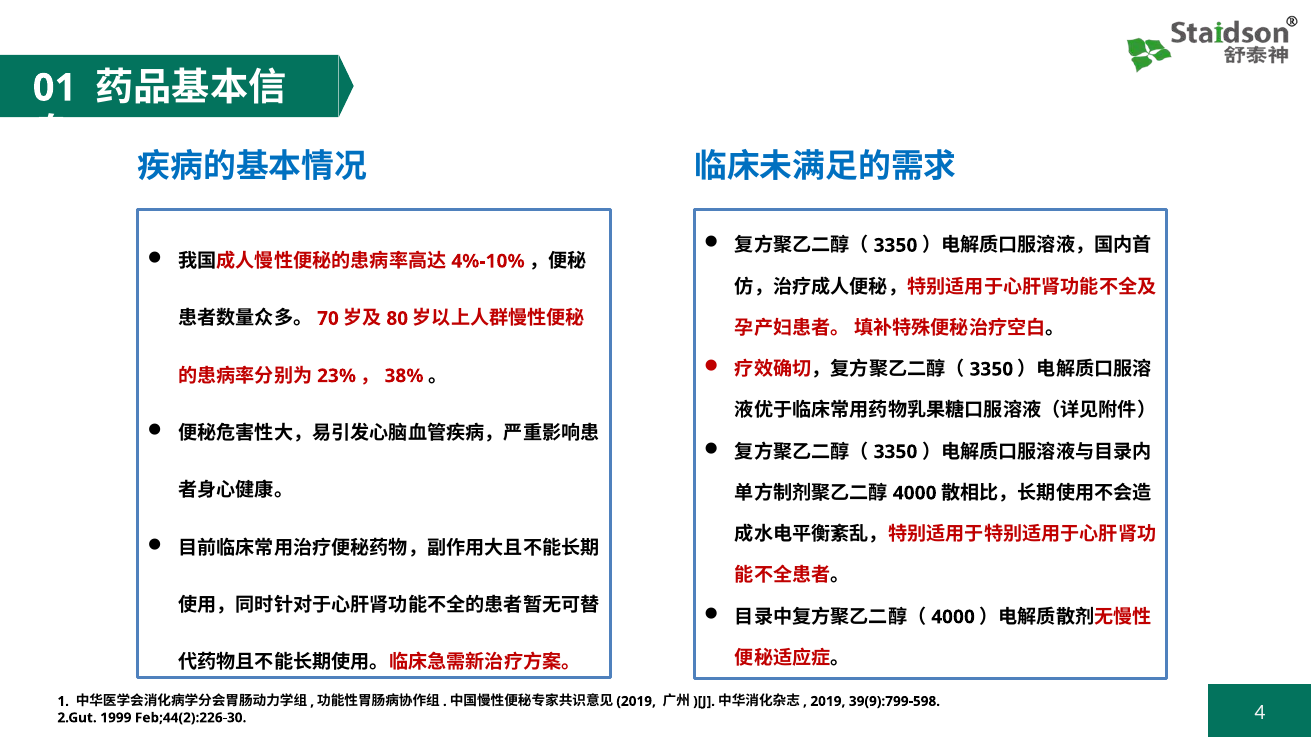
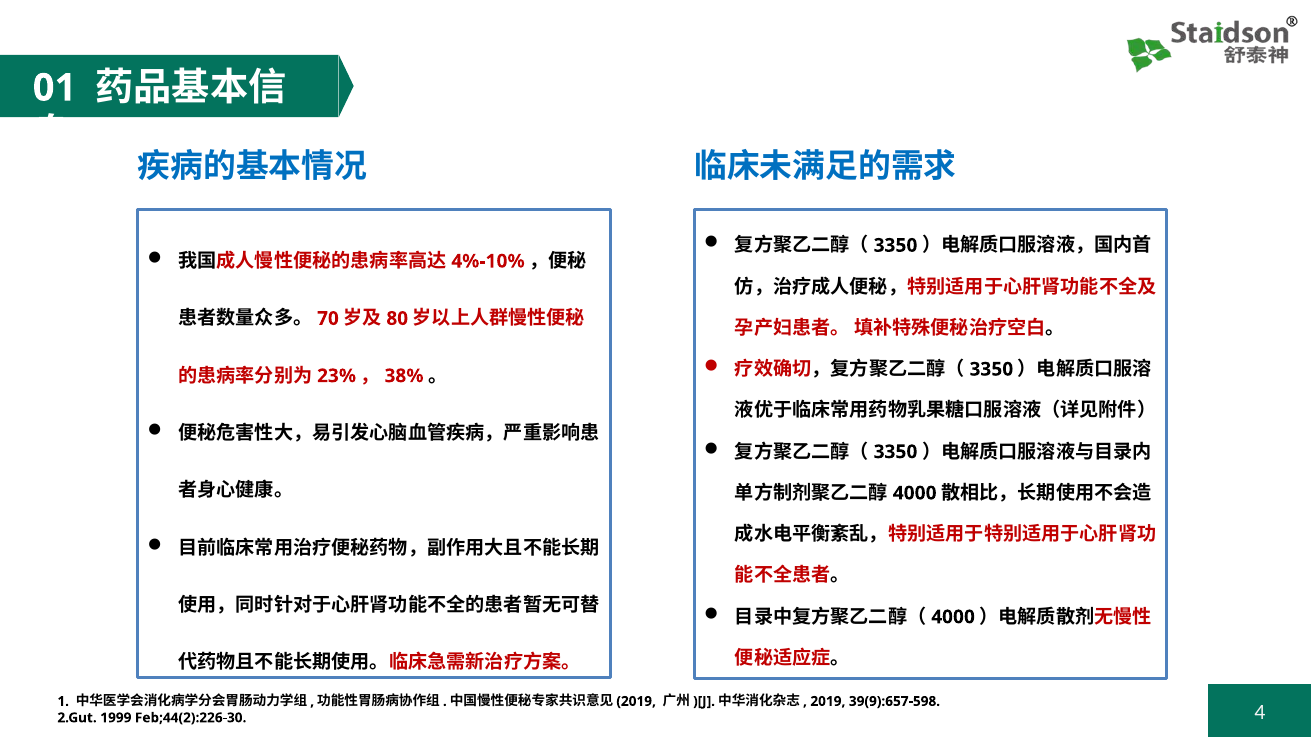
39(9):799-598: 39(9):799-598 -> 39(9):657-598
